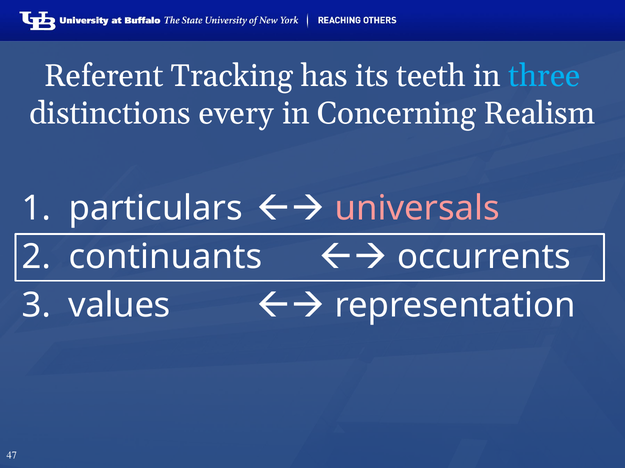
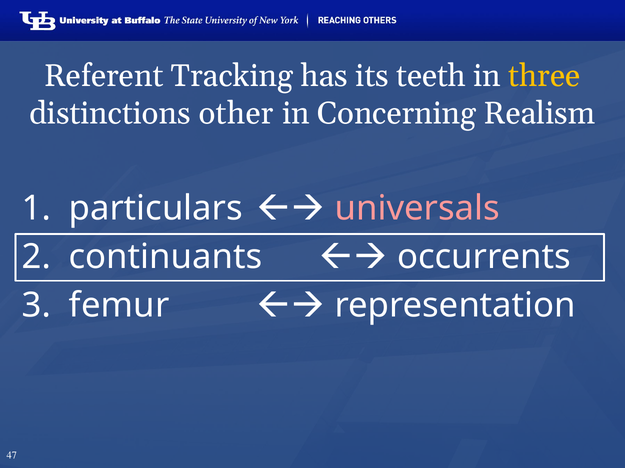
three colour: light blue -> yellow
every: every -> other
values: values -> femur
